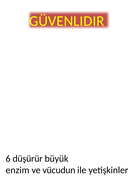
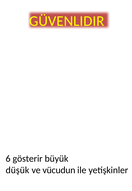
düşürür: düşürür -> gösterir
enzim: enzim -> düşük
